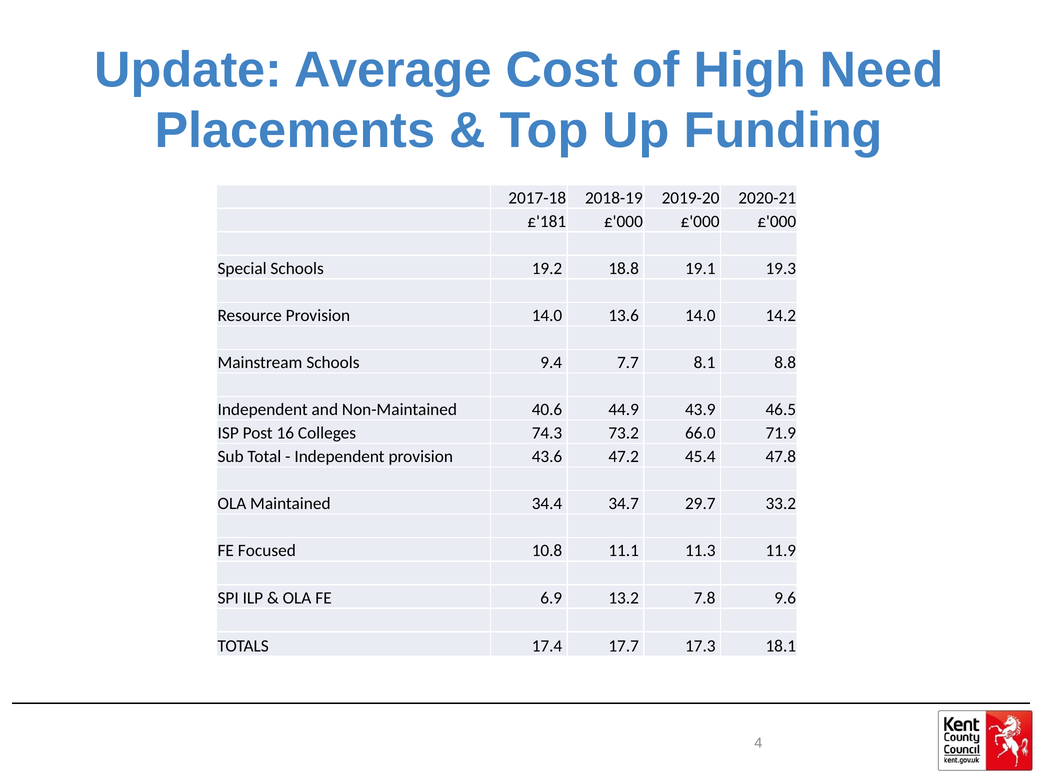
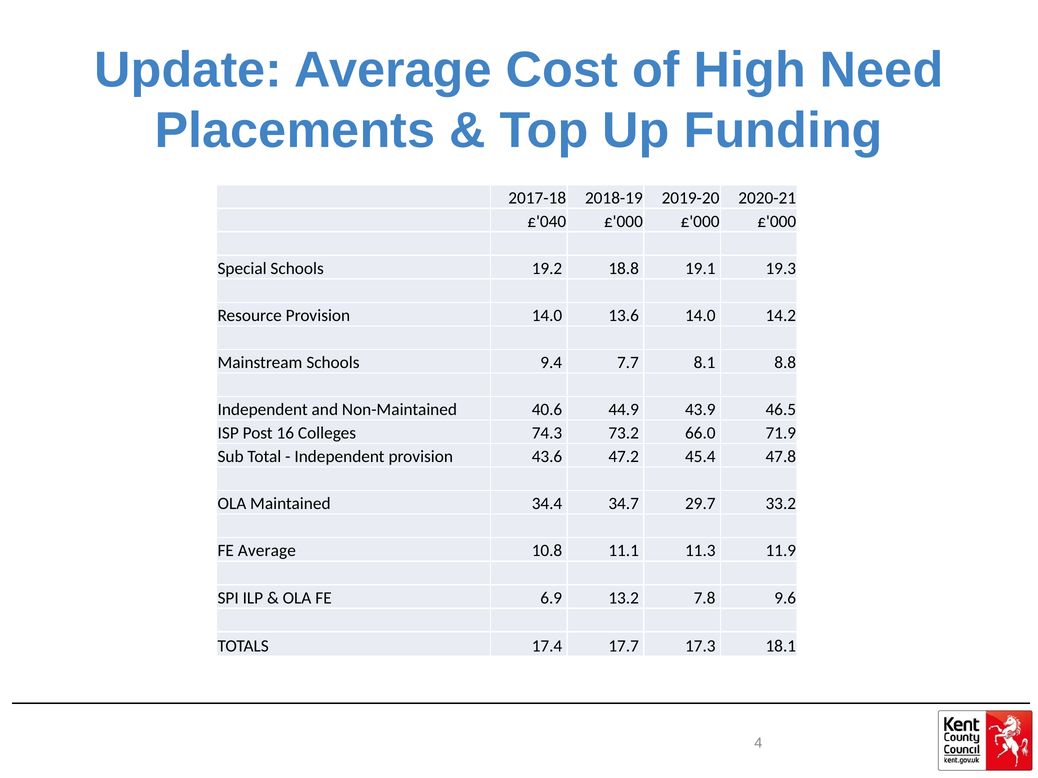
£'181: £'181 -> £'040
FE Focused: Focused -> Average
